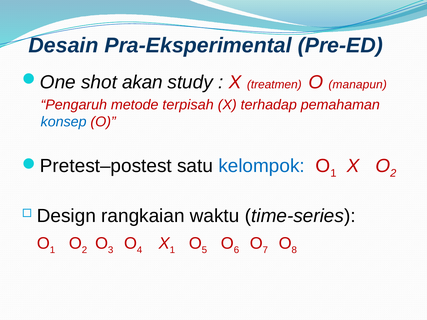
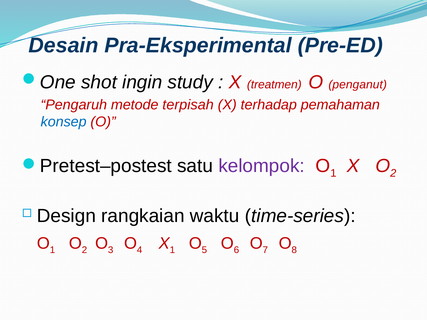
akan: akan -> ingin
manapun: manapun -> penganut
kelompok colour: blue -> purple
